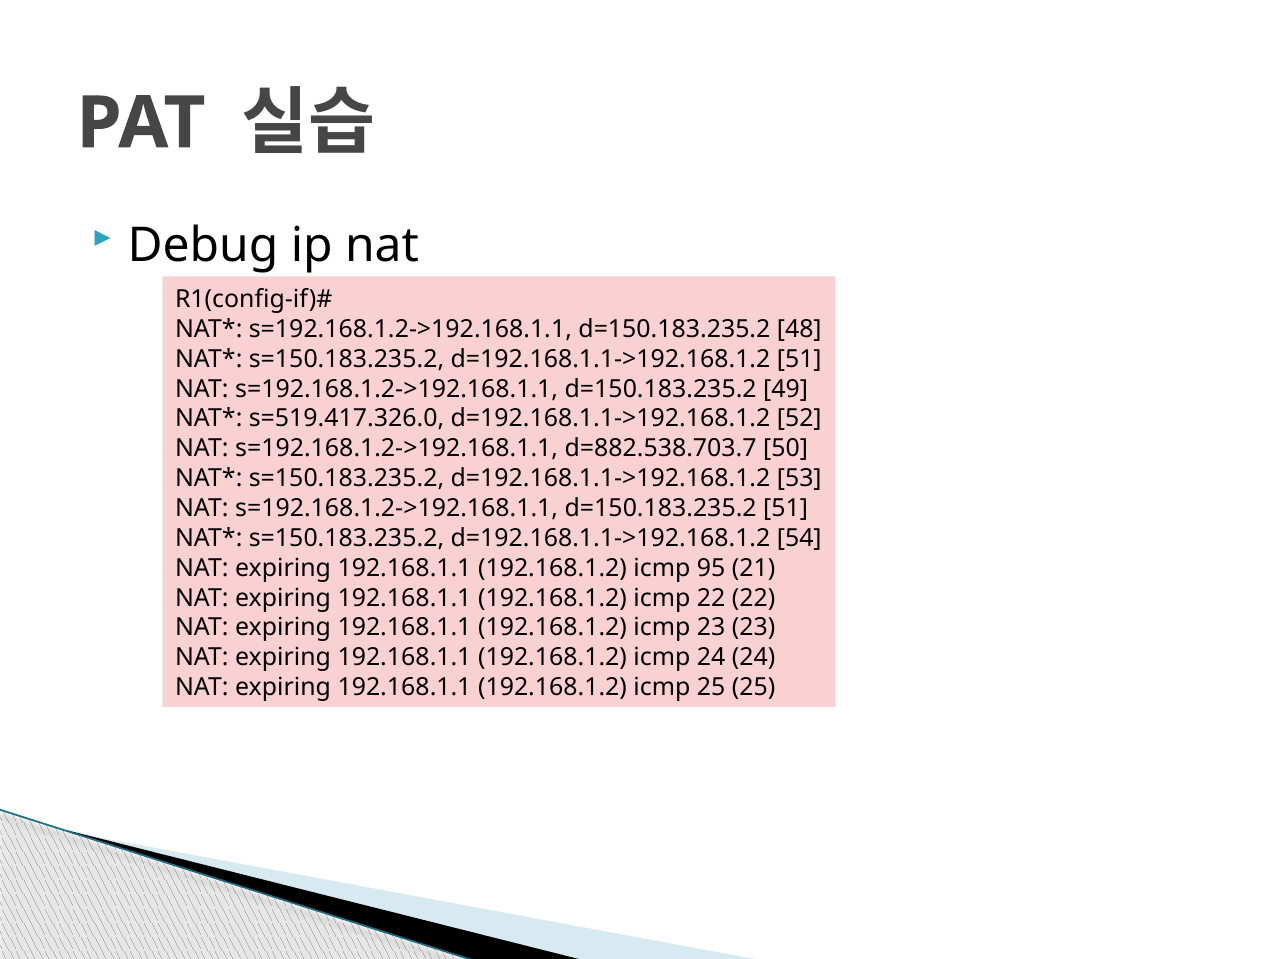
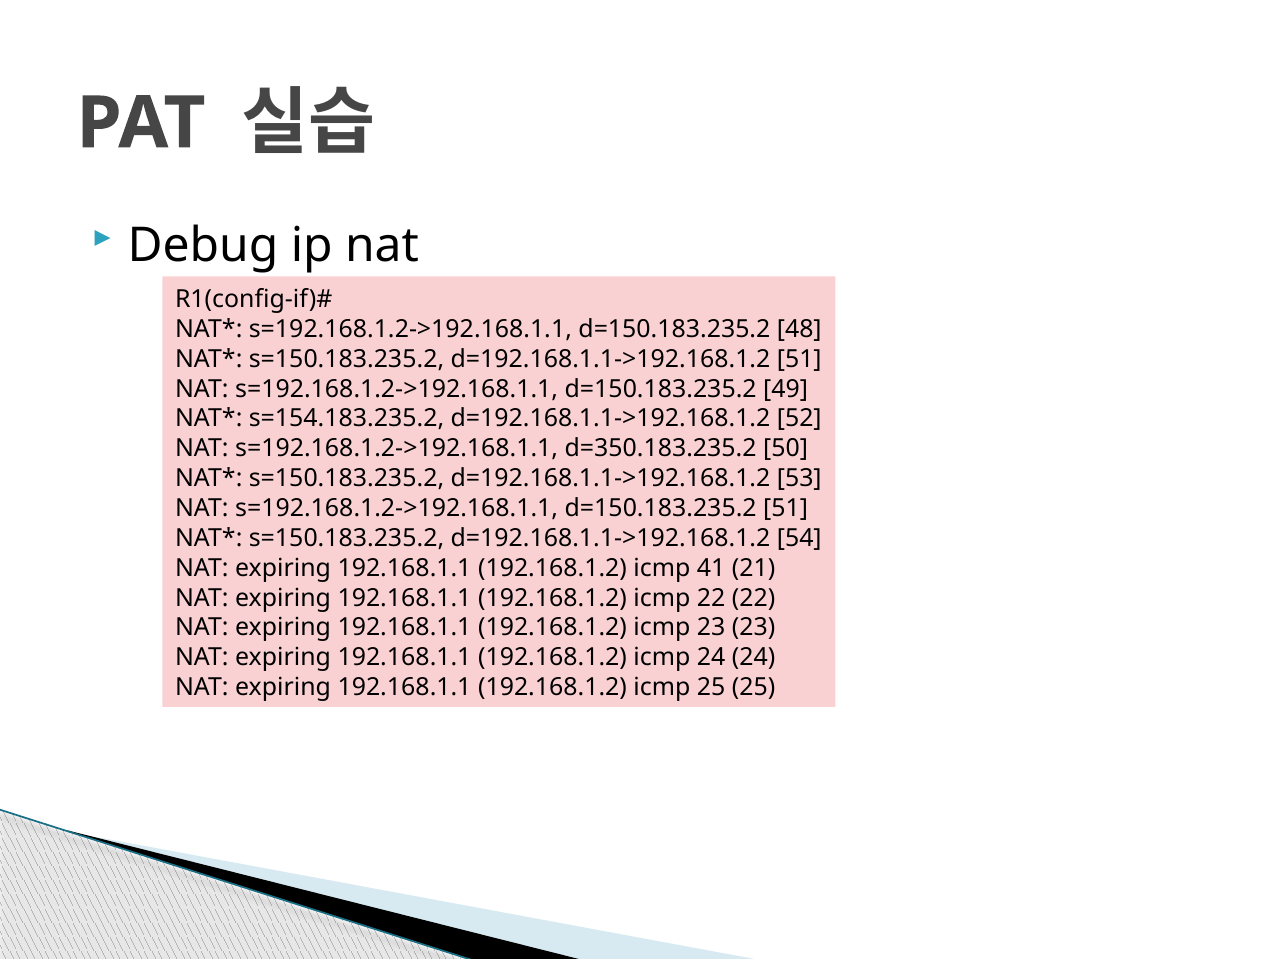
s=519.417.326.0: s=519.417.326.0 -> s=154.183.235.2
d=882.538.703.7: d=882.538.703.7 -> d=350.183.235.2
95: 95 -> 41
